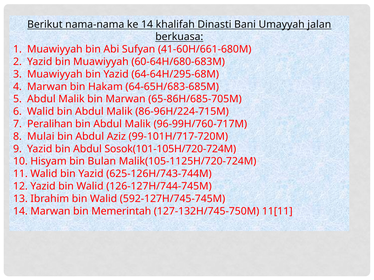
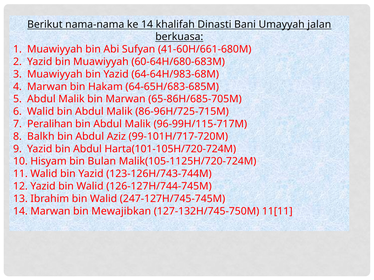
64-64H/295-68M: 64-64H/295-68M -> 64-64H/983-68M
86-96H/224-715M: 86-96H/224-715M -> 86-96H/725-715M
96-99H/760-717M: 96-99H/760-717M -> 96-99H/115-717M
Mulai: Mulai -> Balkh
Sosok(101-105H/720-724M: Sosok(101-105H/720-724M -> Harta(101-105H/720-724M
625-126H/743-744M: 625-126H/743-744M -> 123-126H/743-744M
592-127H/745-745M: 592-127H/745-745M -> 247-127H/745-745M
Memerintah: Memerintah -> Mewajibkan
